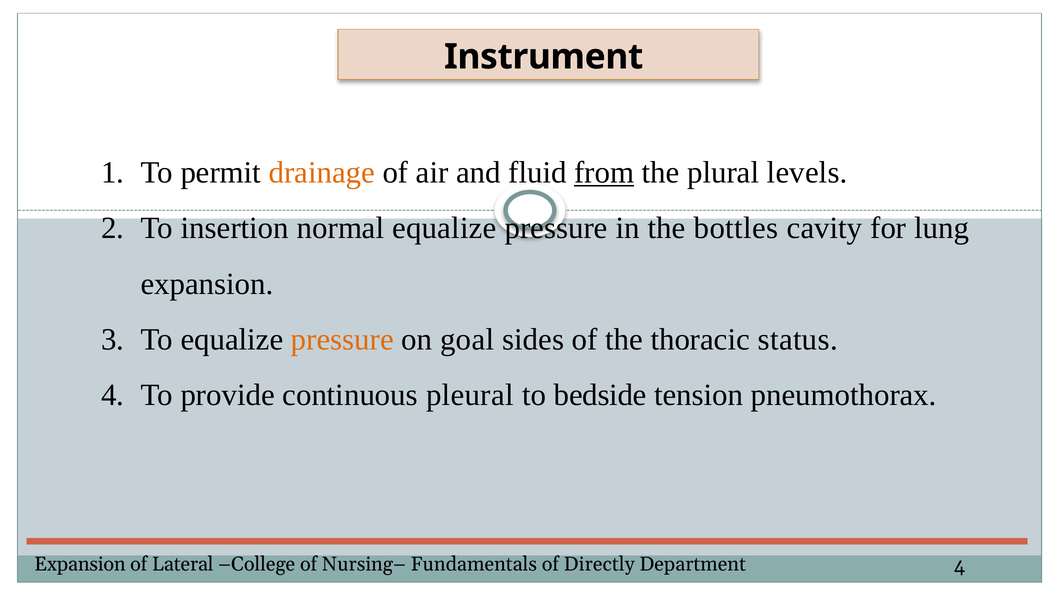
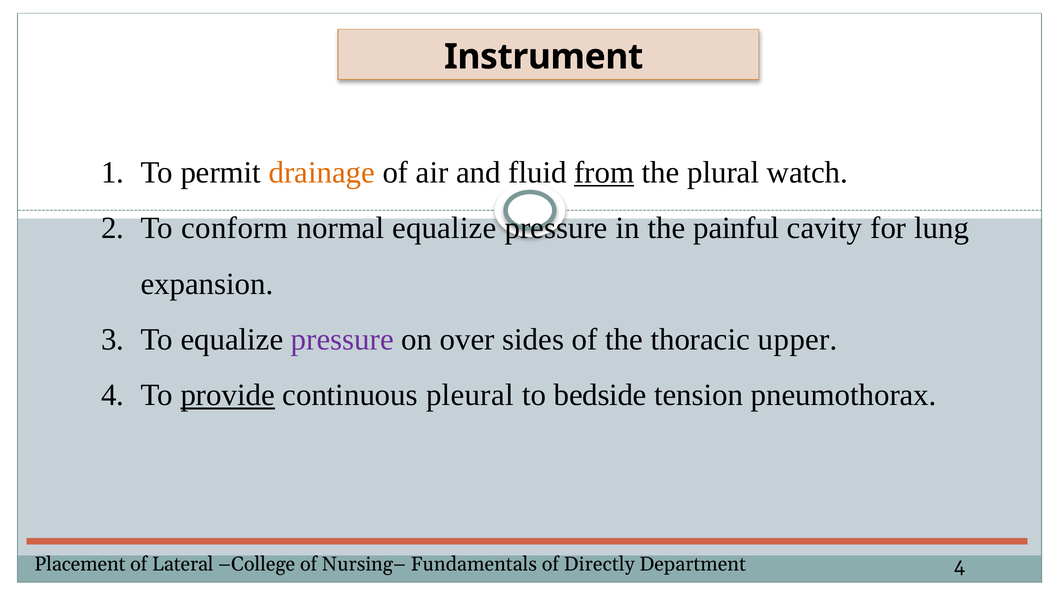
levels: levels -> watch
insertion: insertion -> conform
bottles: bottles -> painful
pressure at (342, 340) colour: orange -> purple
goal: goal -> over
status: status -> upper
provide underline: none -> present
Expansion at (80, 564): Expansion -> Placement
